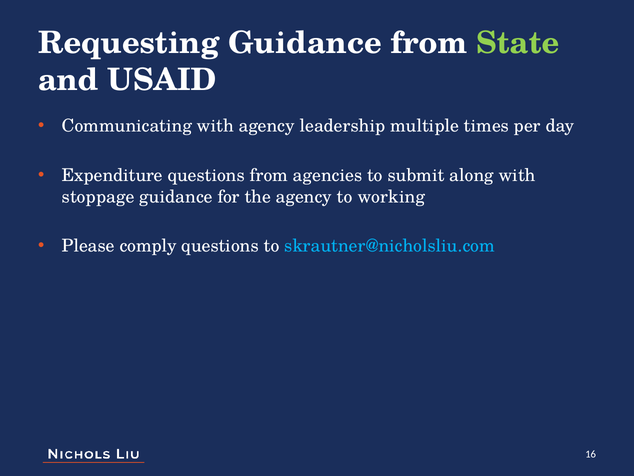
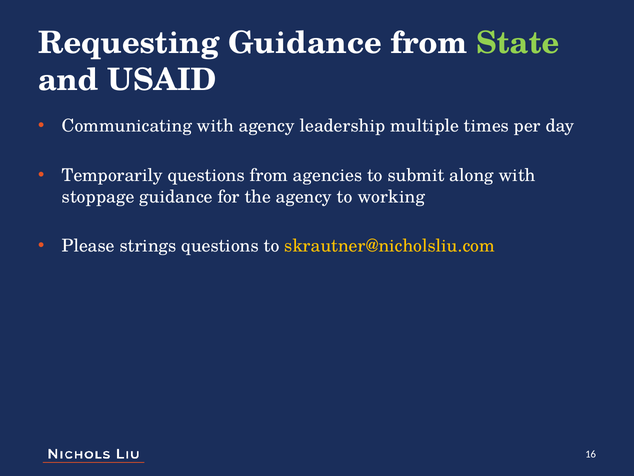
Expenditure: Expenditure -> Temporarily
comply: comply -> strings
skrautner@nicholsliu.com colour: light blue -> yellow
